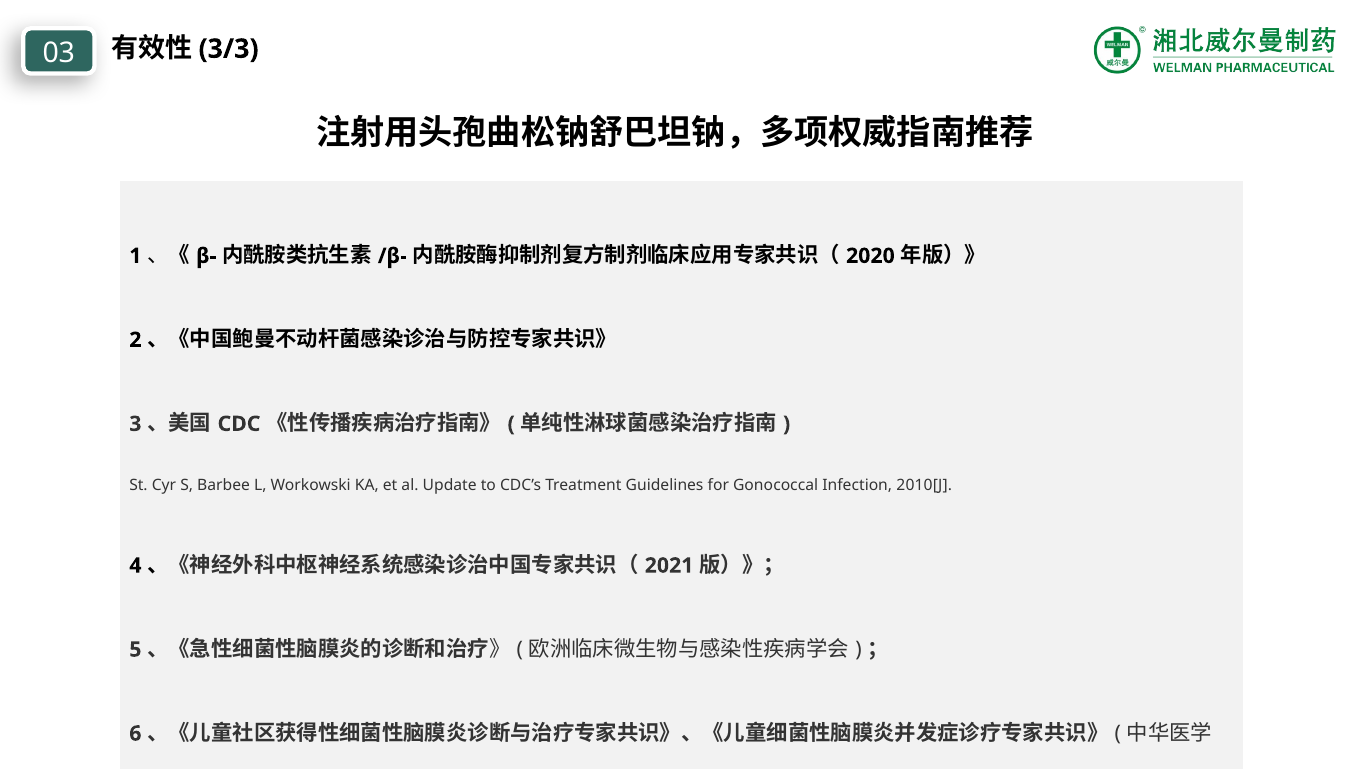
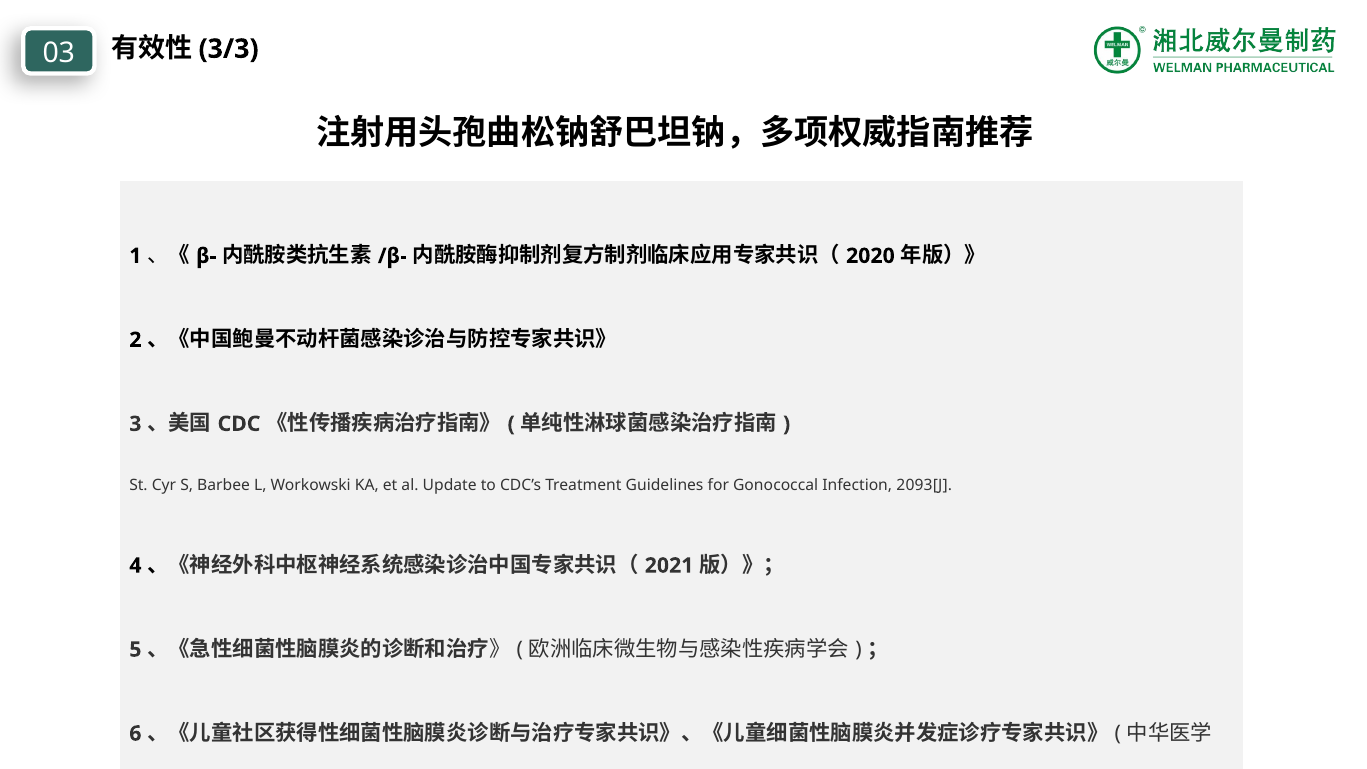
2010[J: 2010[J -> 2093[J
